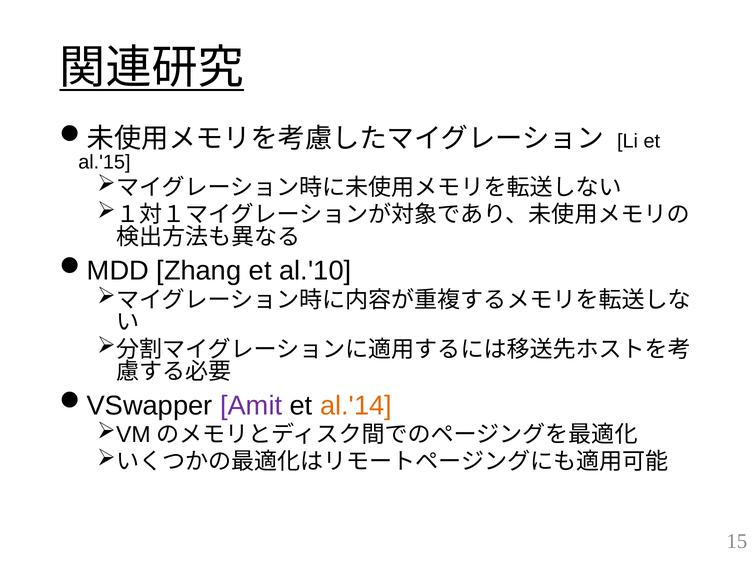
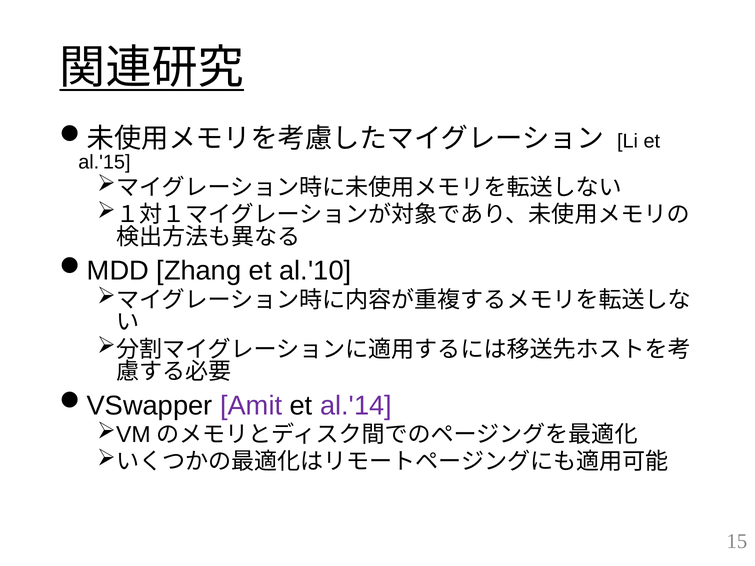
al.'14 colour: orange -> purple
